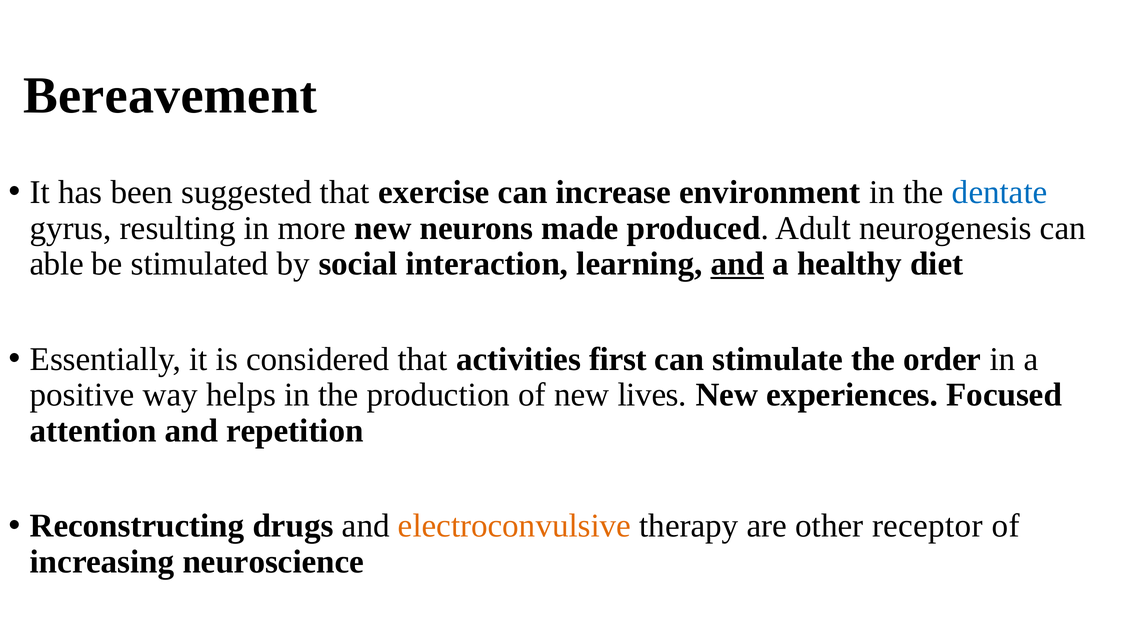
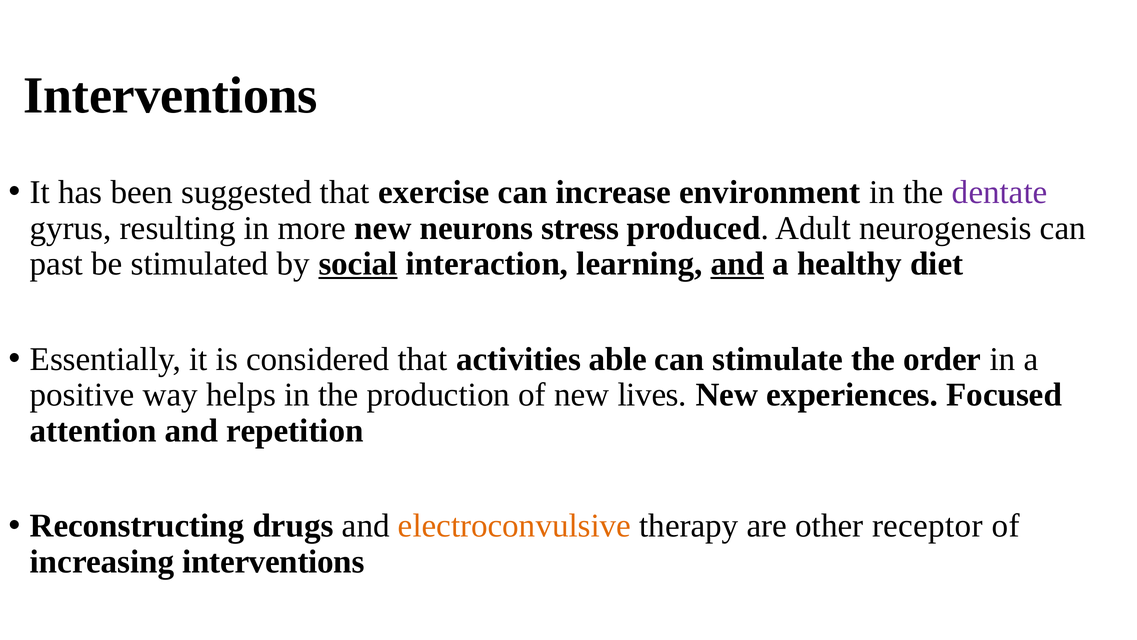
Bereavement at (170, 96): Bereavement -> Interventions
dentate colour: blue -> purple
made: made -> stress
able: able -> past
social underline: none -> present
first: first -> able
increasing neuroscience: neuroscience -> interventions
